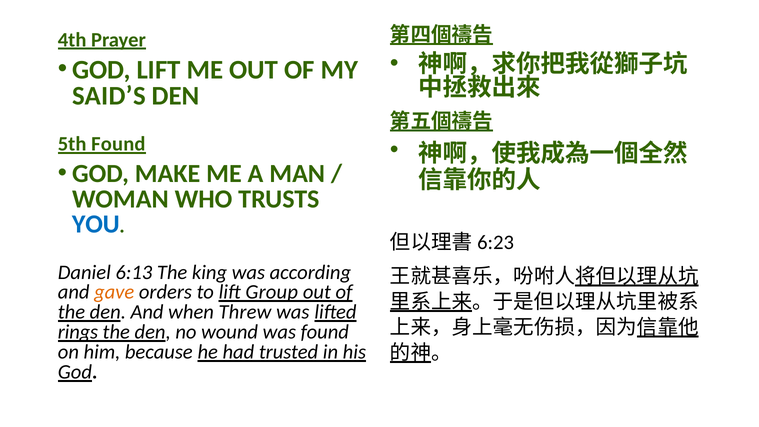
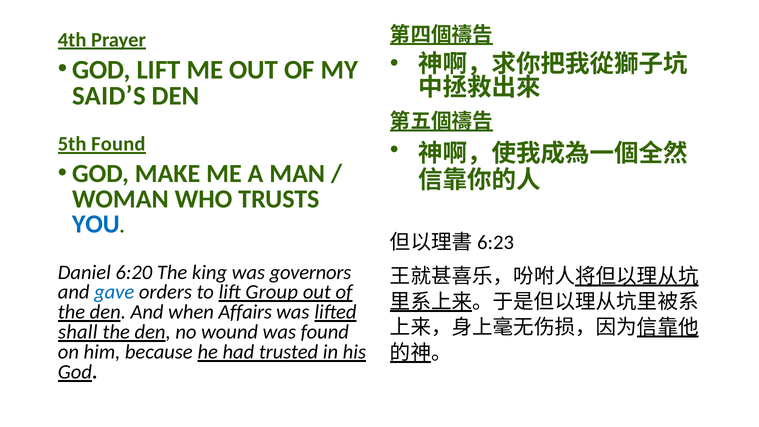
6:13: 6:13 -> 6:20
according: according -> governors
gave colour: orange -> blue
Threw: Threw -> Affairs
rings: rings -> shall
